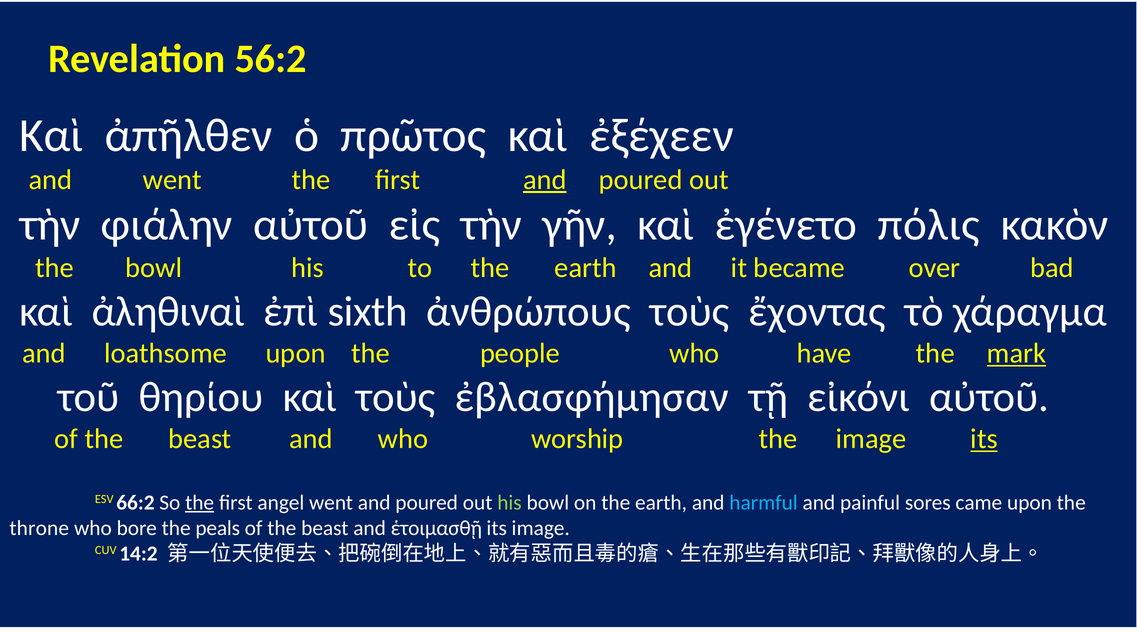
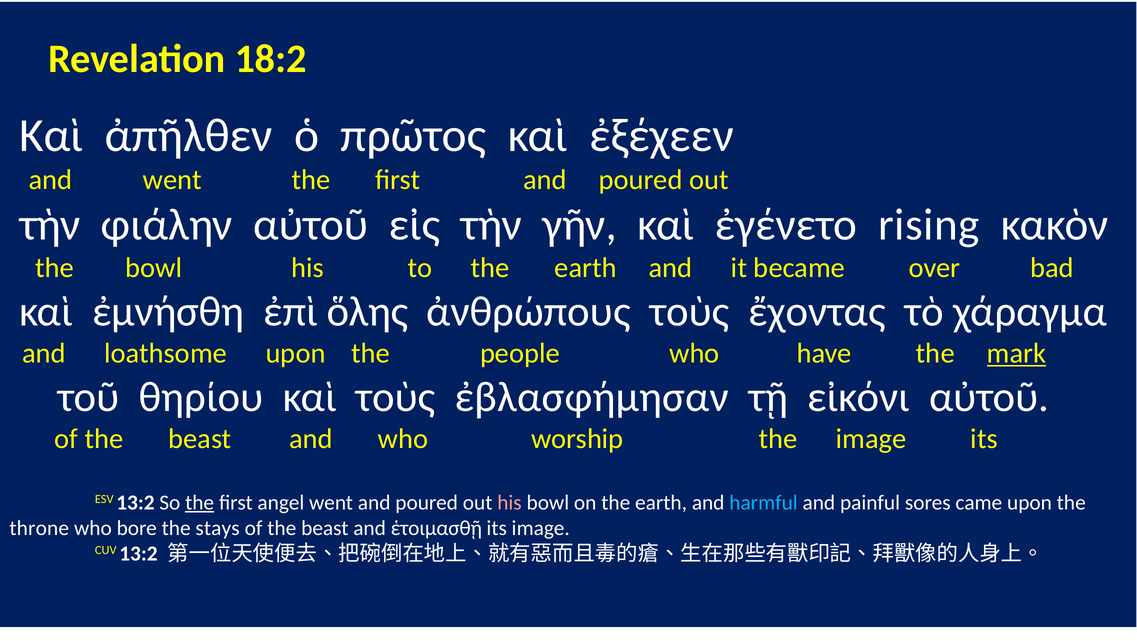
56:2: 56:2 -> 18:2
and at (545, 180) underline: present -> none
πόλις: πόλις -> rising
ἀληθιναὶ: ἀληθιναὶ -> ἐμνήσθη
sixth: sixth -> ὅλης
its at (984, 439) underline: present -> none
ESV 66:2: 66:2 -> 13:2
his at (509, 503) colour: light green -> pink
peals: peals -> stays
CUV 14:2: 14:2 -> 13:2
